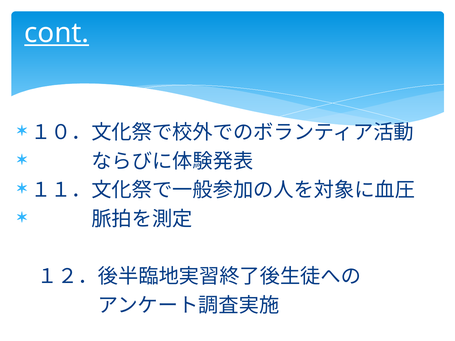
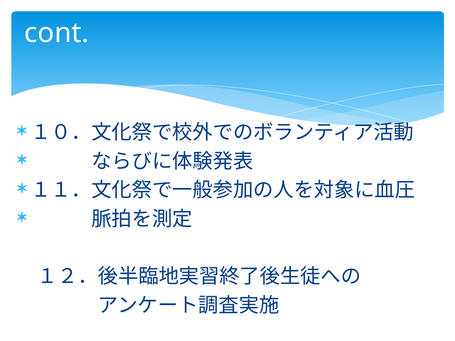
cont underline: present -> none
